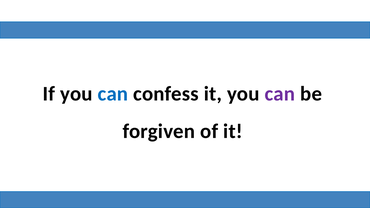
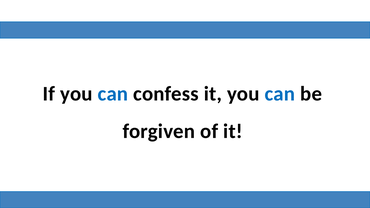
can at (280, 94) colour: purple -> blue
